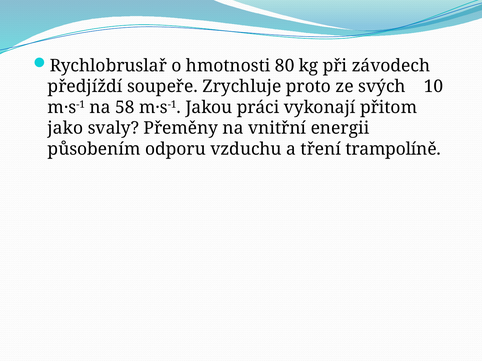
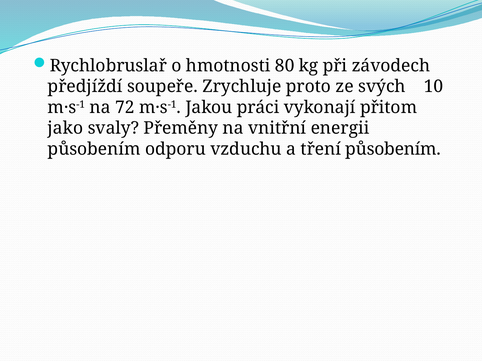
58: 58 -> 72
tření trampolíně: trampolíně -> působením
